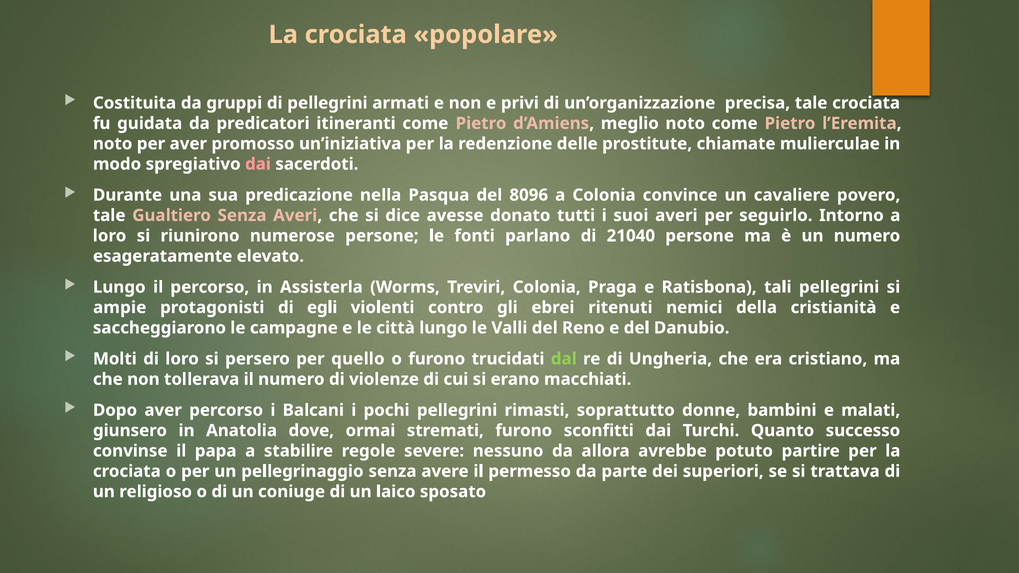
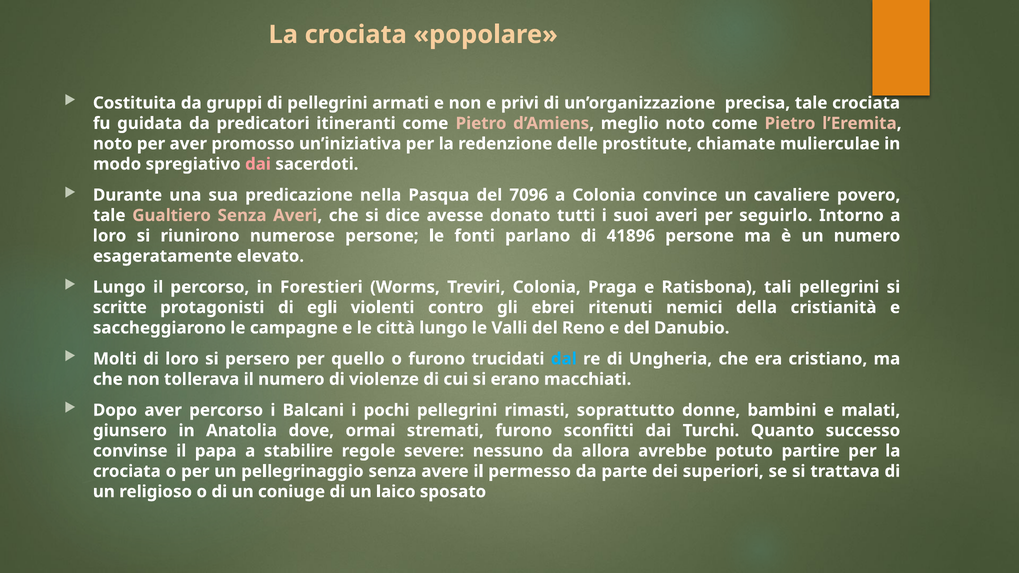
8096: 8096 -> 7096
21040: 21040 -> 41896
Assisterla: Assisterla -> Forestieri
ampie: ampie -> scritte
dal colour: light green -> light blue
